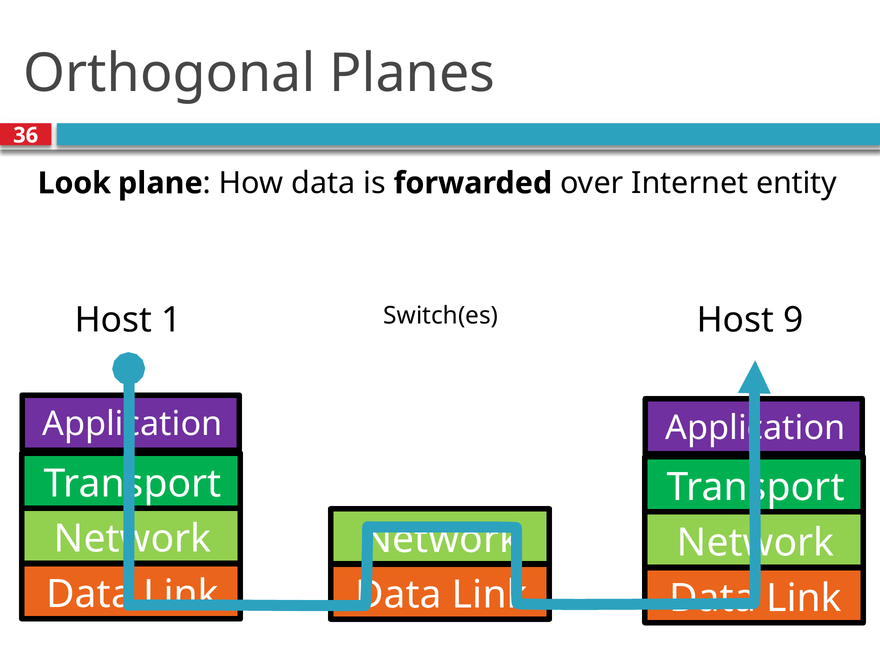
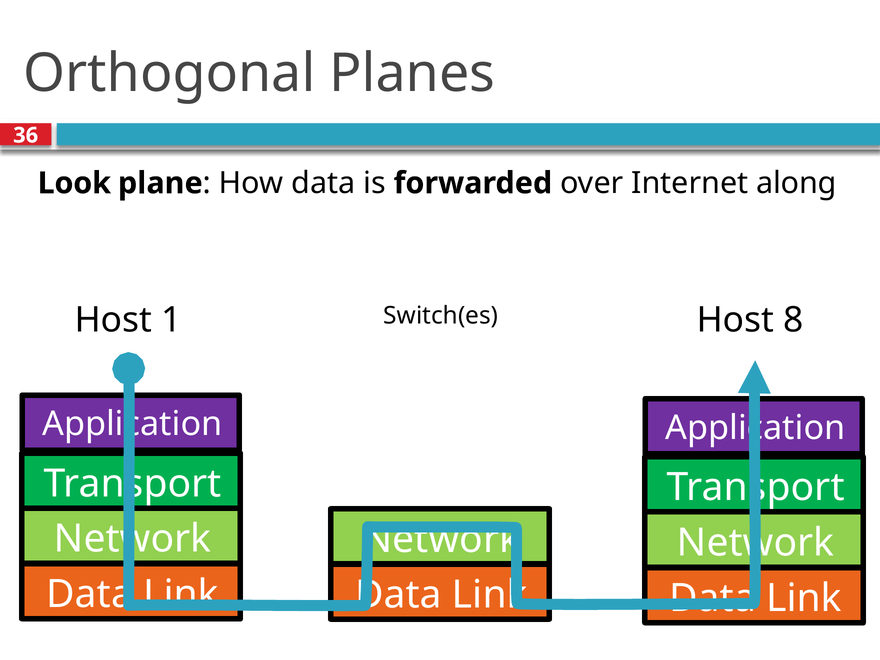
entity: entity -> along
9: 9 -> 8
